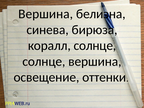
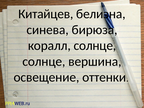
Вершина at (46, 14): Вершина -> Китайцев
